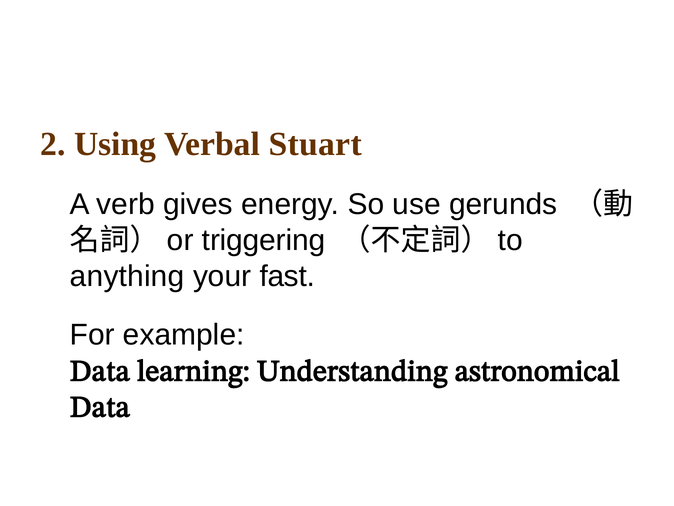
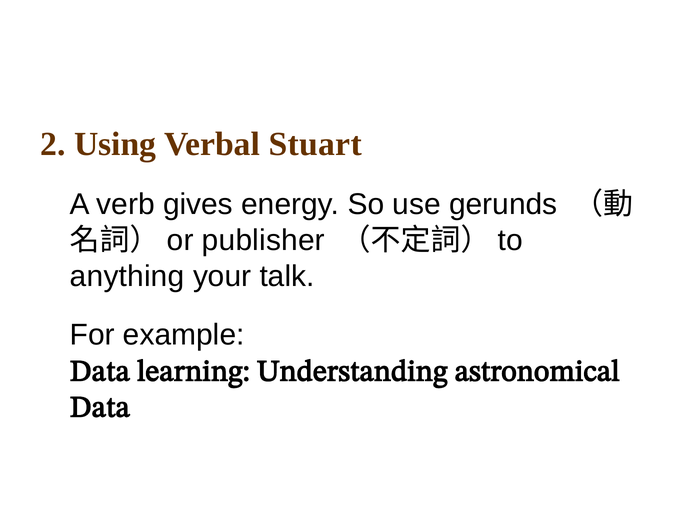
triggering: triggering -> publisher
fast: fast -> talk
